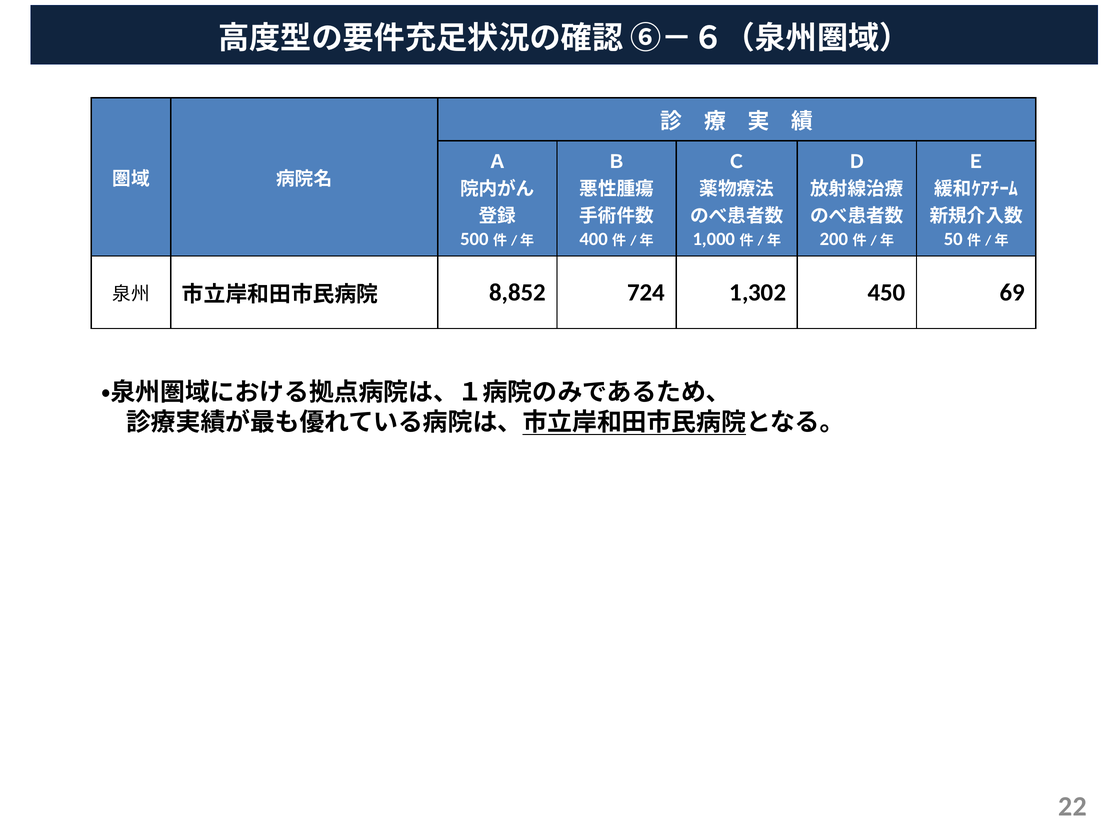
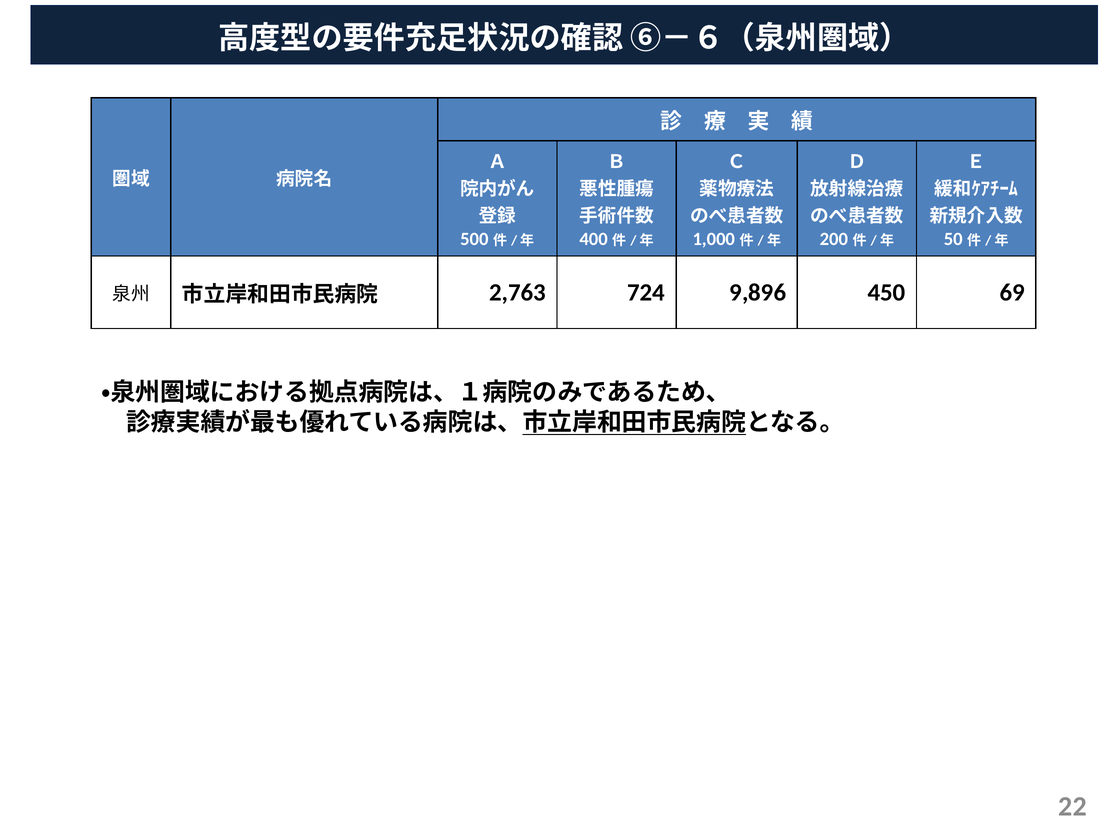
8,852: 8,852 -> 2,763
1,302: 1,302 -> 9,896
